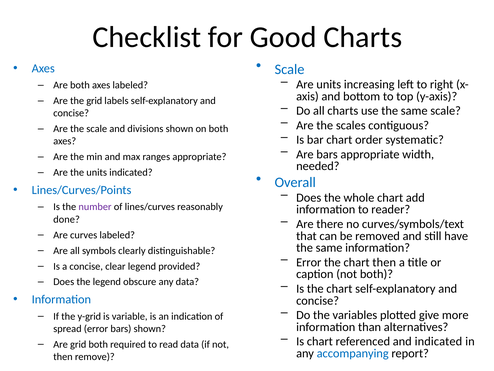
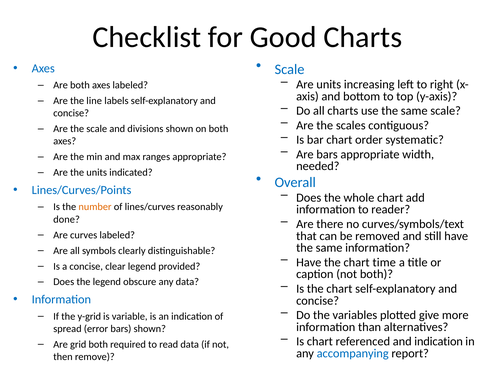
the grid: grid -> line
number colour: purple -> orange
Error at (309, 262): Error -> Have
chart then: then -> time
and indicated: indicated -> indication
